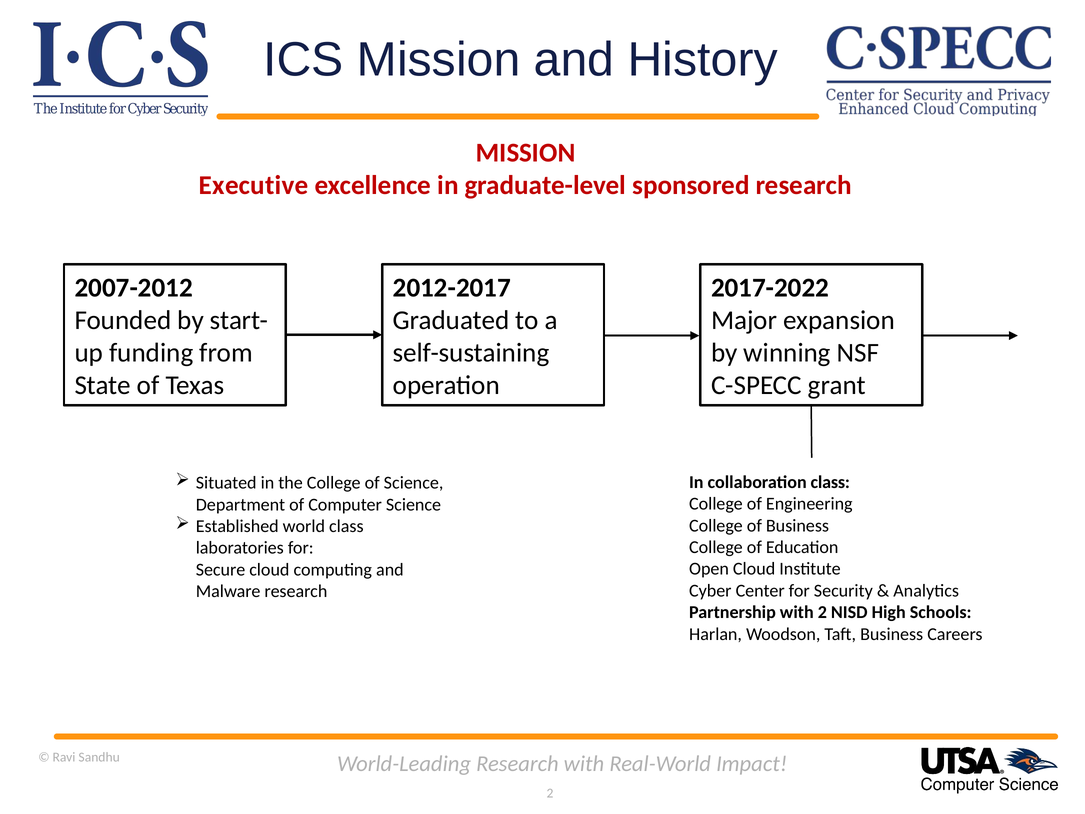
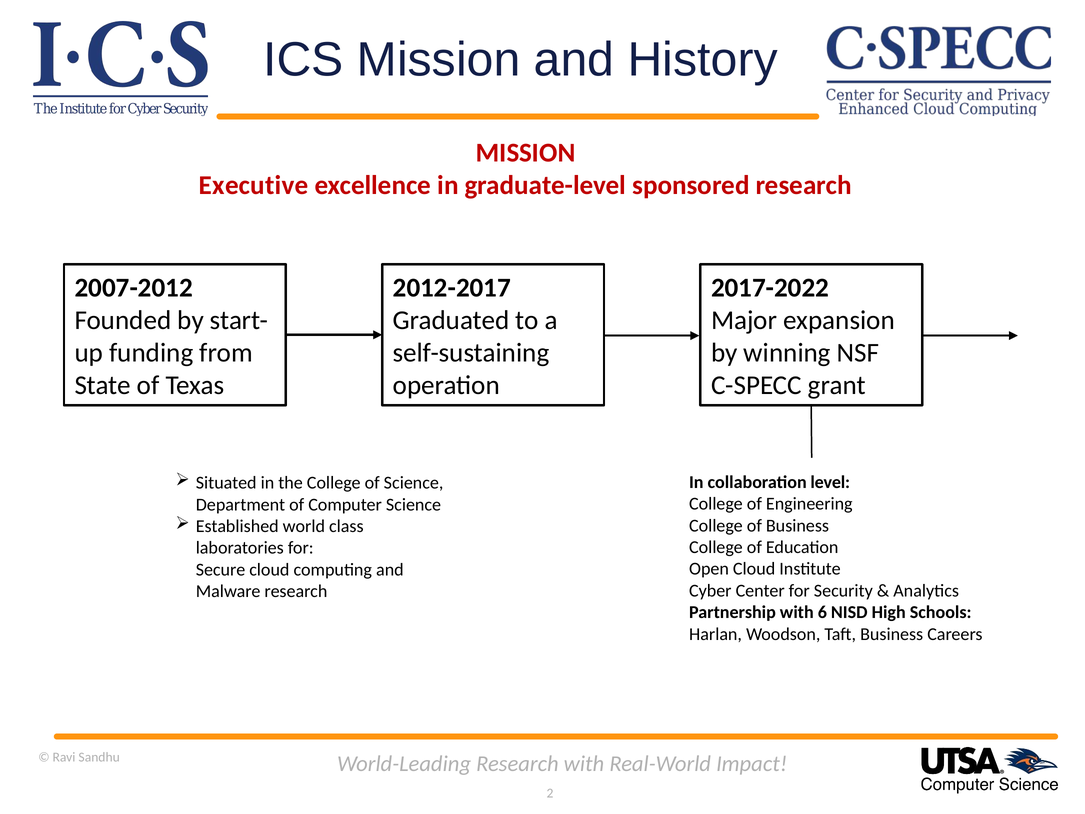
collaboration class: class -> level
with 2: 2 -> 6
